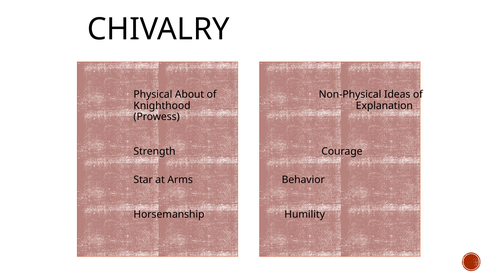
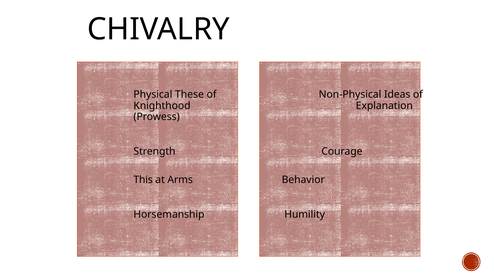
About: About -> These
Star: Star -> This
